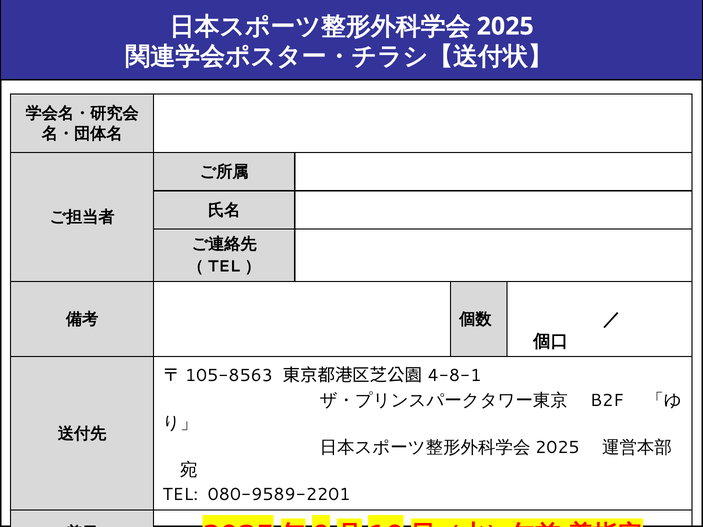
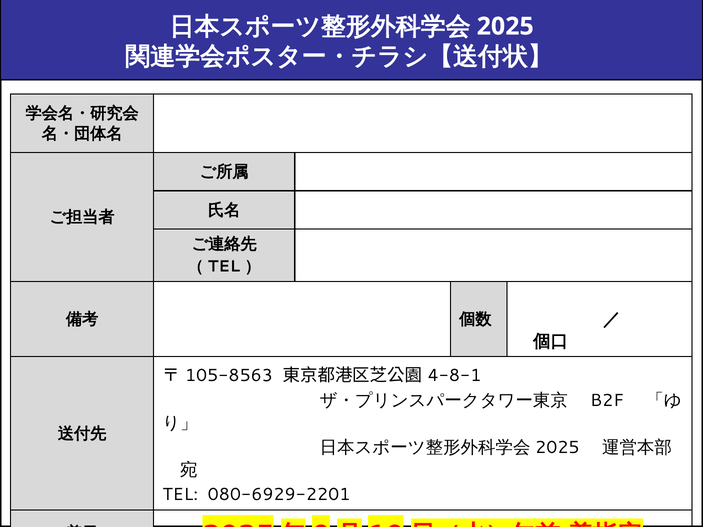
080-9589-2201: 080-9589-2201 -> 080-6929-2201
